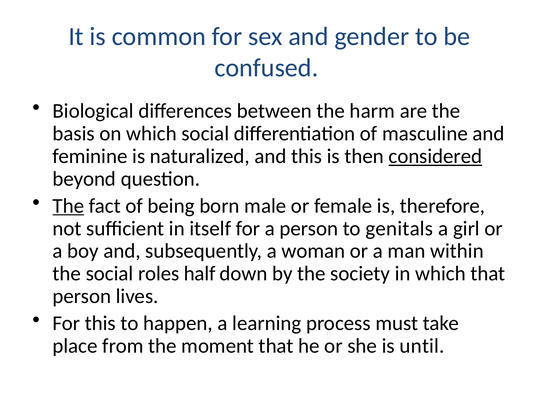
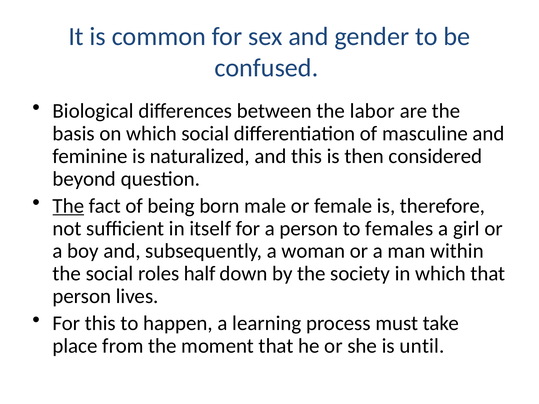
harm: harm -> labor
considered underline: present -> none
genitals: genitals -> females
